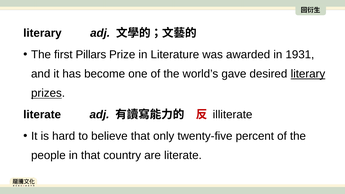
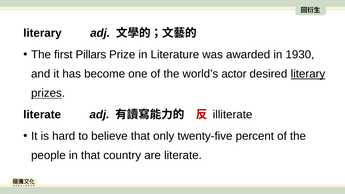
1931: 1931 -> 1930
gave: gave -> actor
